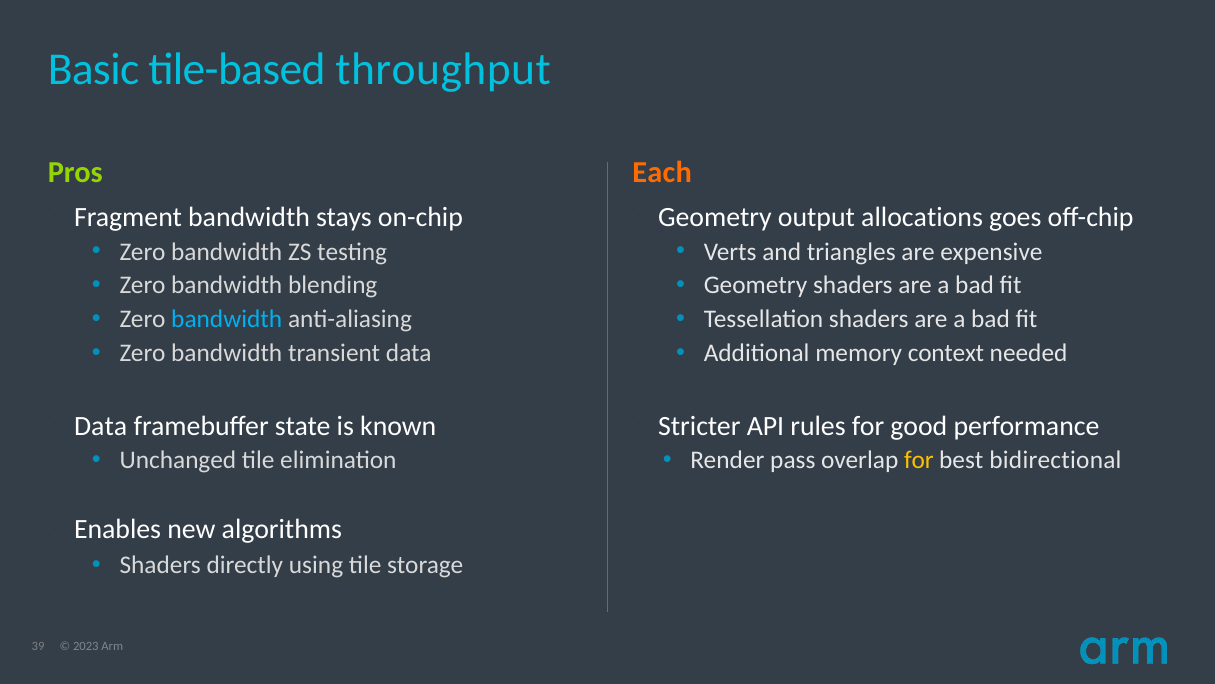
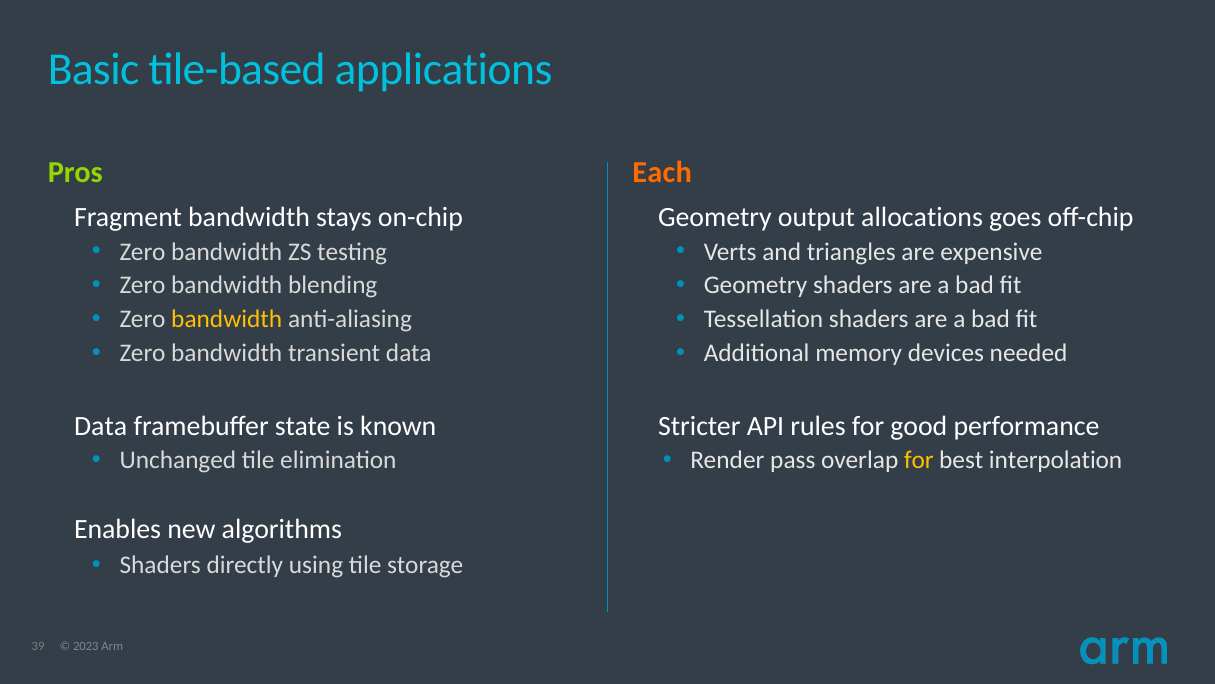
throughput: throughput -> applications
bandwidth at (227, 319) colour: light blue -> yellow
context: context -> devices
bidirectional: bidirectional -> interpolation
